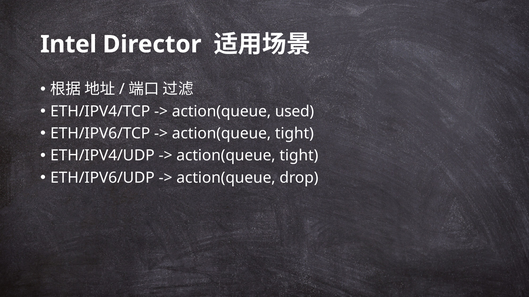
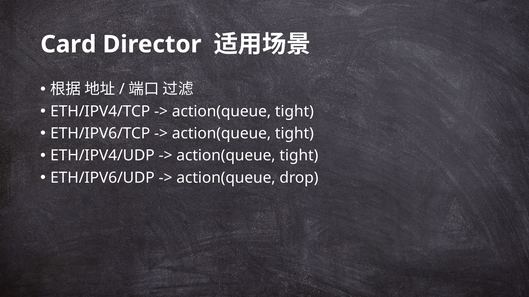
Intel: Intel -> Card
used at (295, 112): used -> tight
